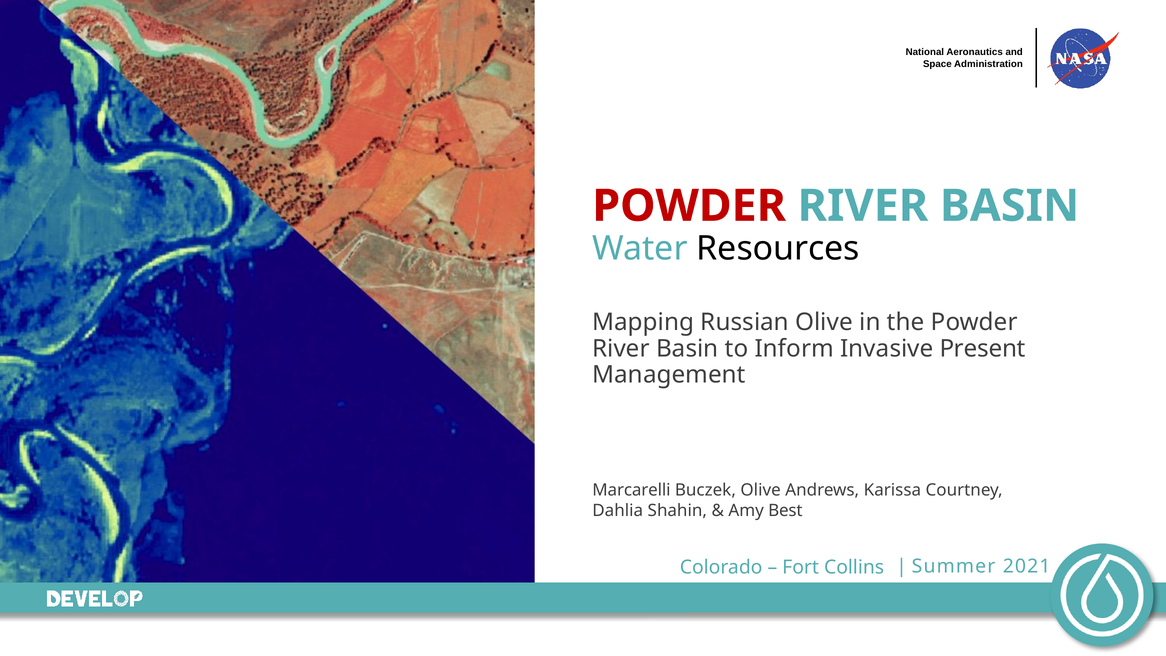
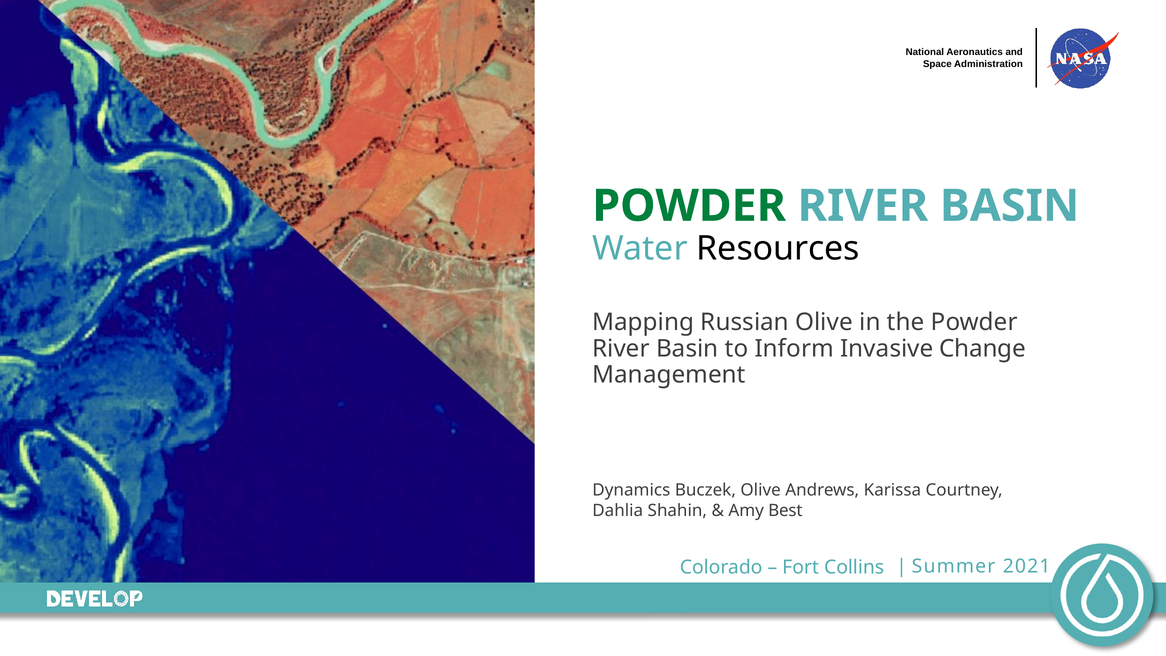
POWDER at (689, 206) colour: red -> green
Present: Present -> Change
Marcarelli: Marcarelli -> Dynamics
